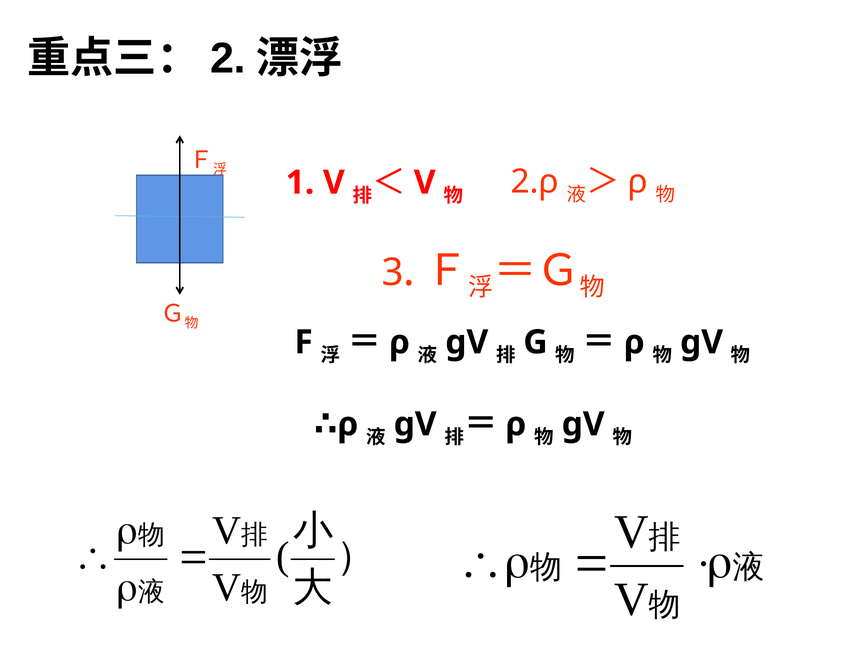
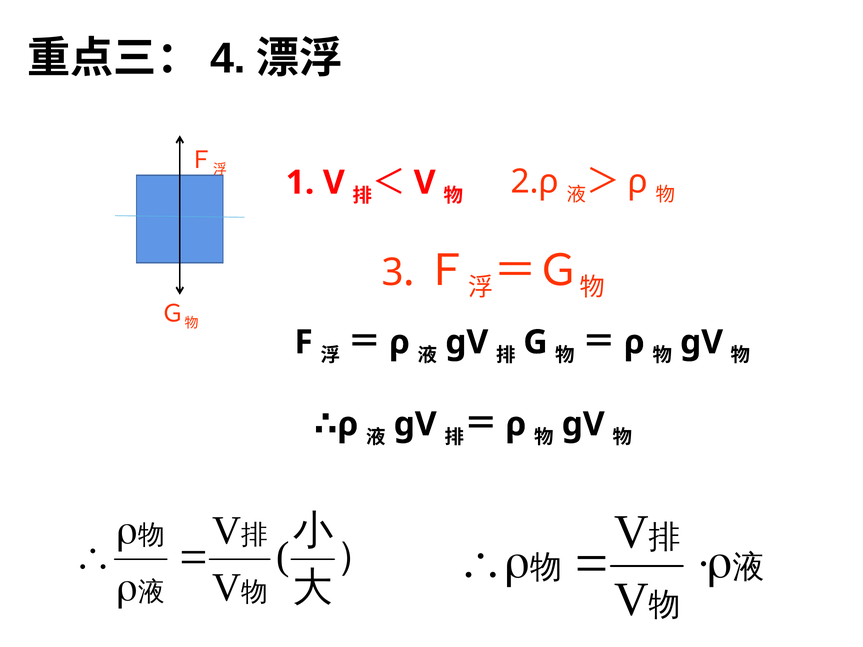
2: 2 -> 4
